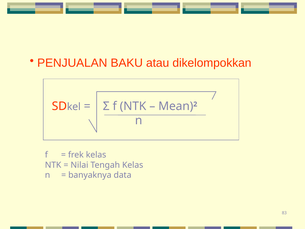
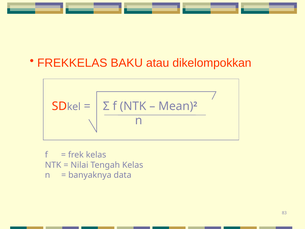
PENJUALAN: PENJUALAN -> FREKKELAS
